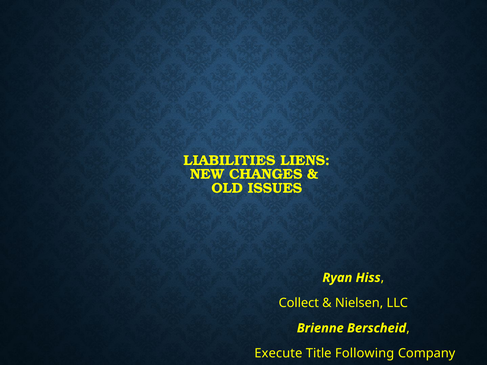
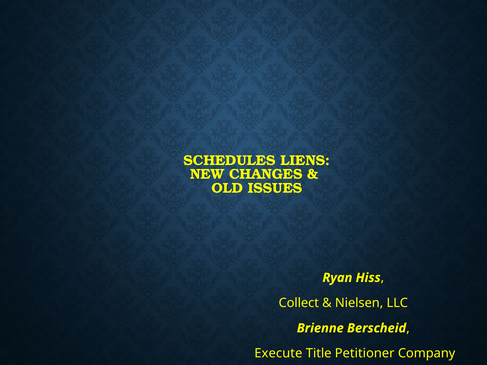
LIABILITIES: LIABILITIES -> SCHEDULES
Following: Following -> Petitioner
